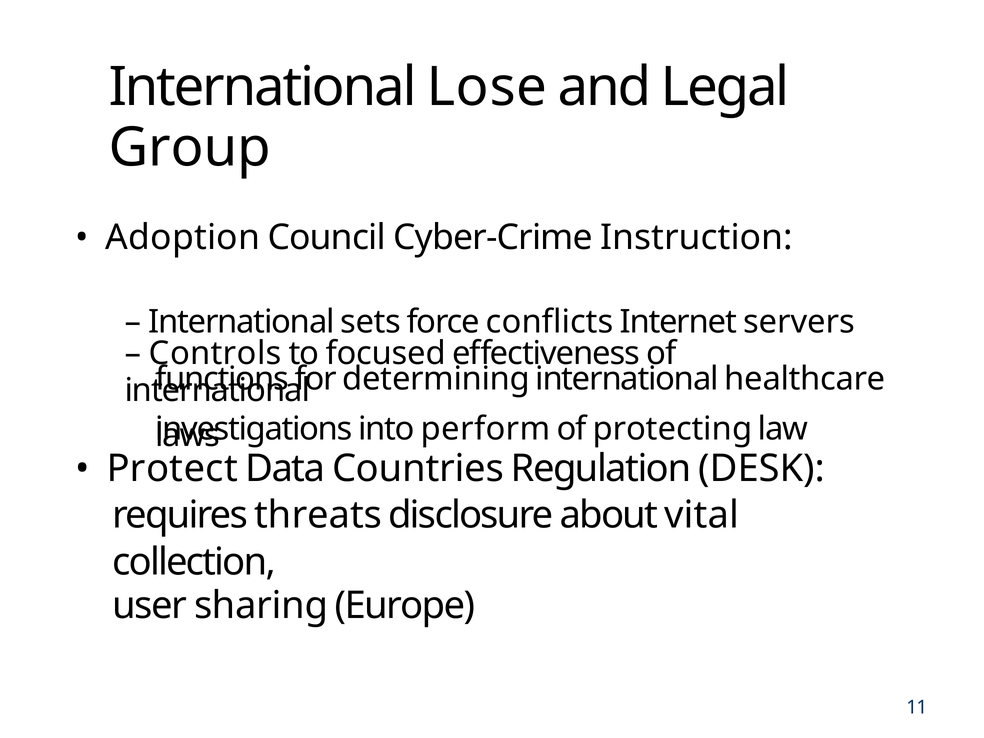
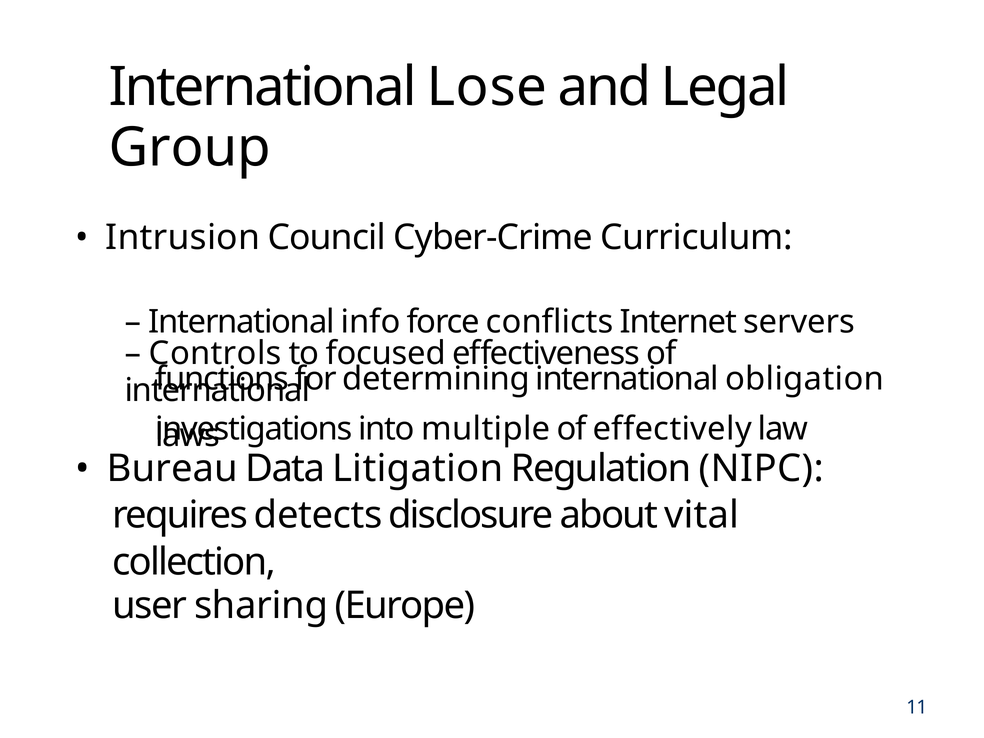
Adoption: Adoption -> Intrusion
Instruction: Instruction -> Curriculum
sets: sets -> info
healthcare: healthcare -> obligation
perform: perform -> multiple
protecting: protecting -> effectively
Protect: Protect -> Bureau
Countries: Countries -> Litigation
DESK: DESK -> NIPC
threats: threats -> detects
